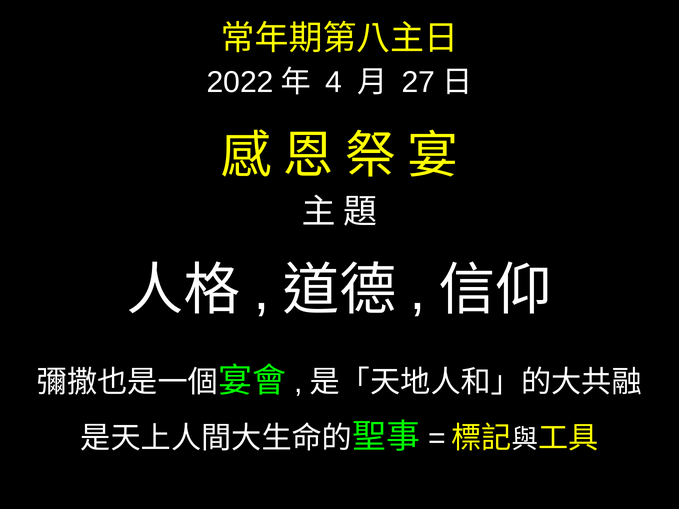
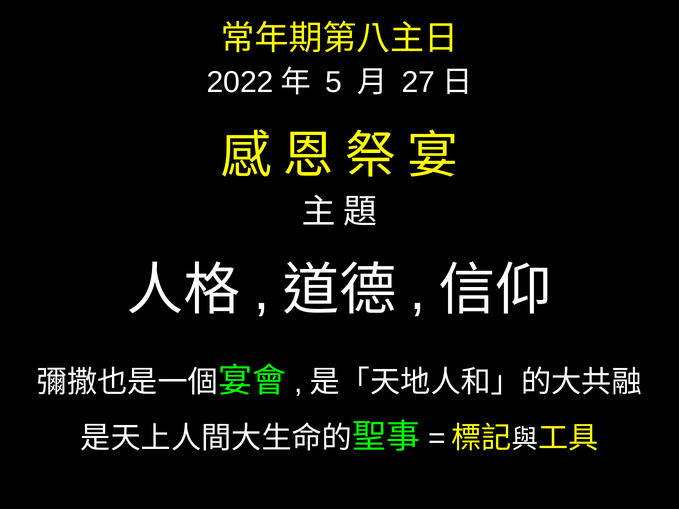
4: 4 -> 5
